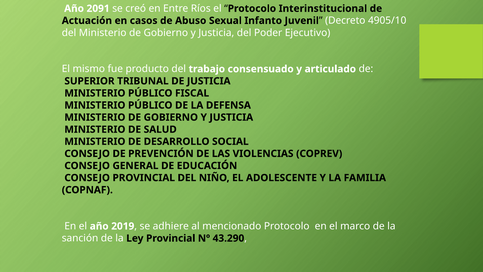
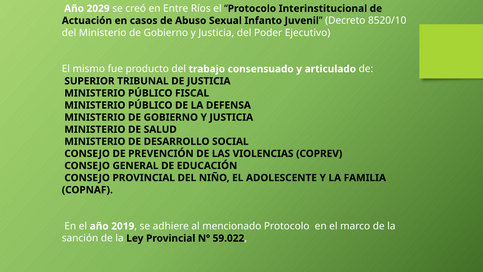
2091: 2091 -> 2029
4905/10: 4905/10 -> 8520/10
43.290: 43.290 -> 59.022
